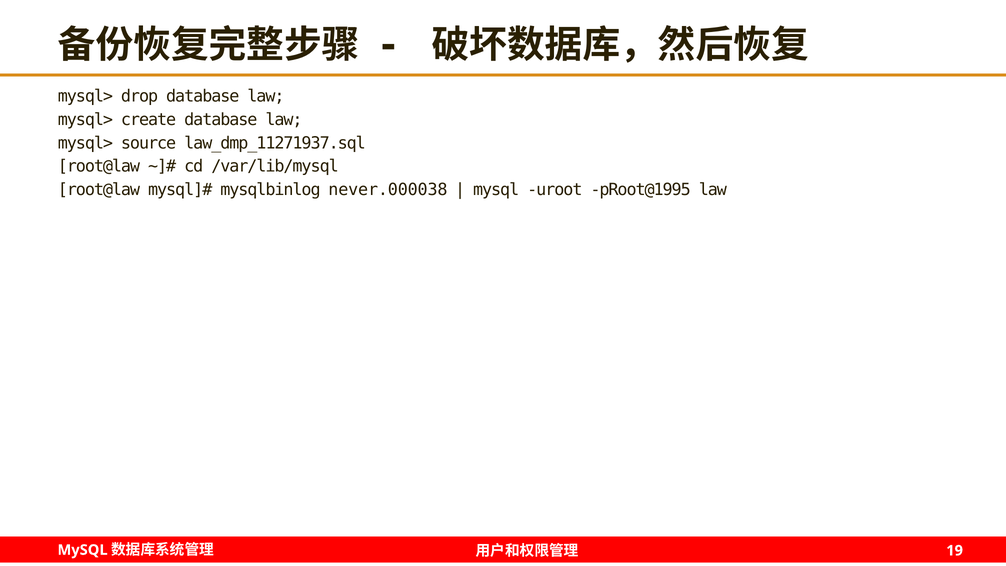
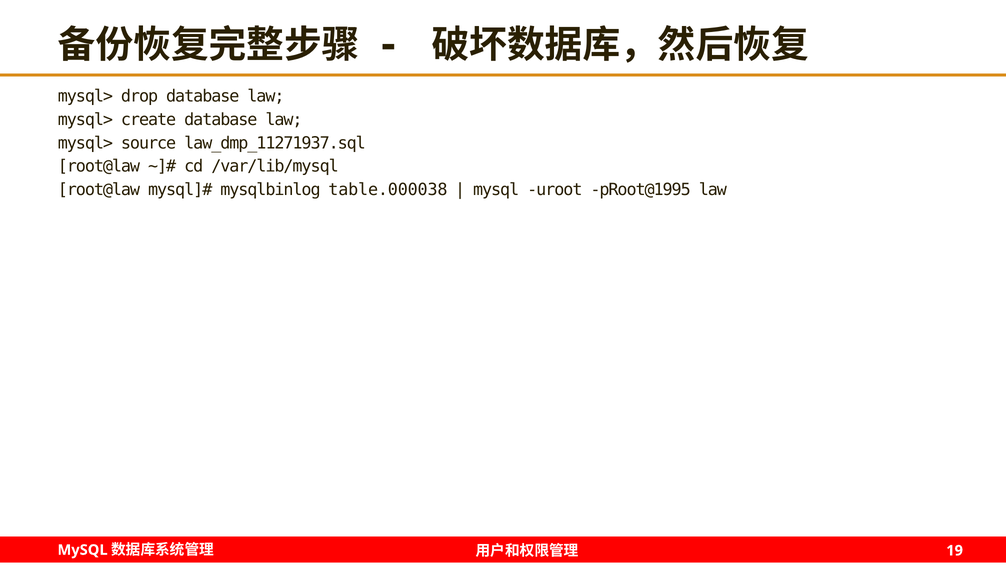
never.000038: never.000038 -> table.000038
